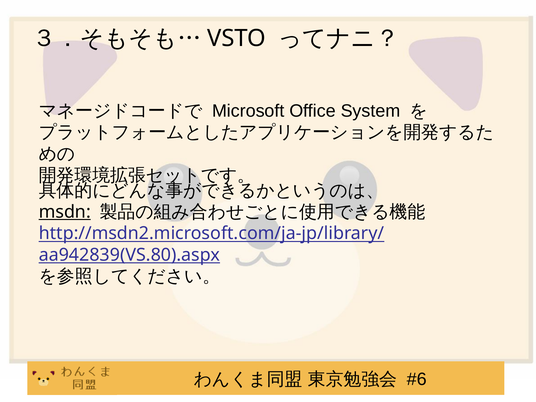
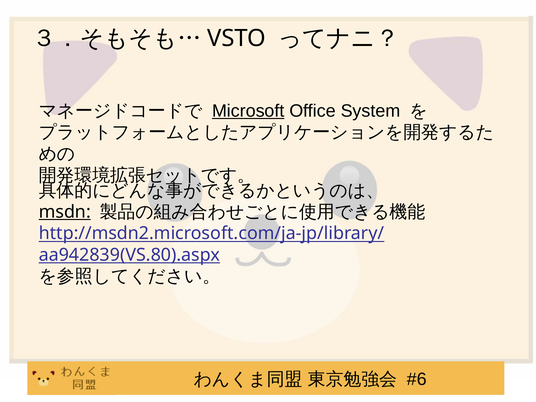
Microsoft underline: none -> present
